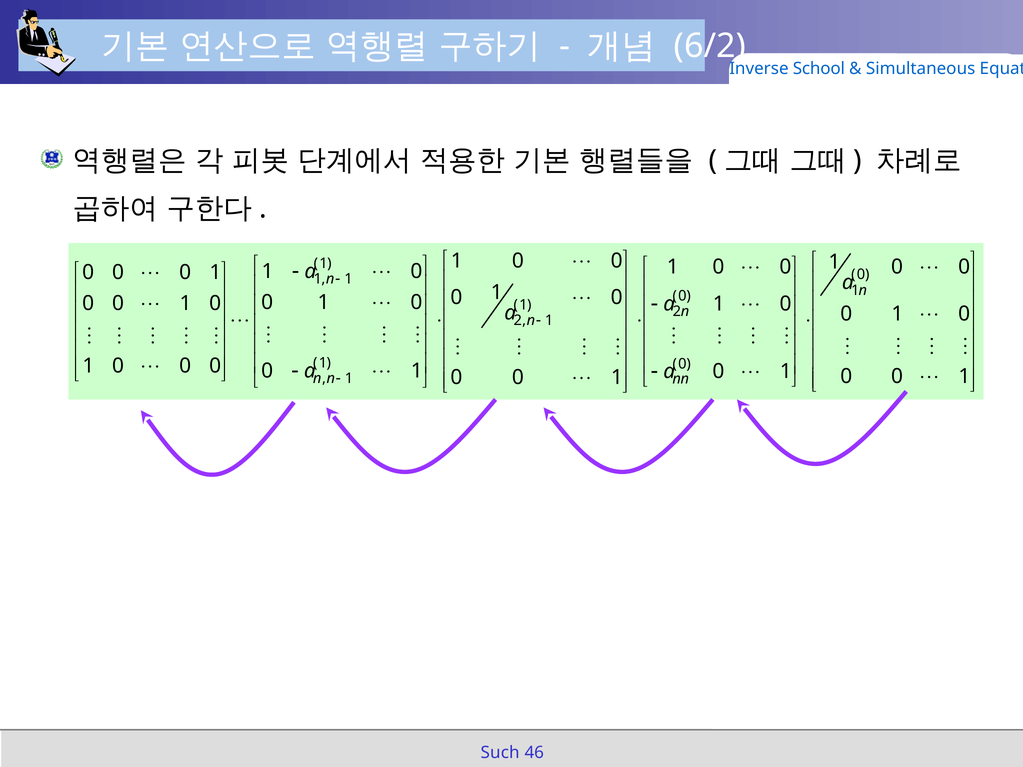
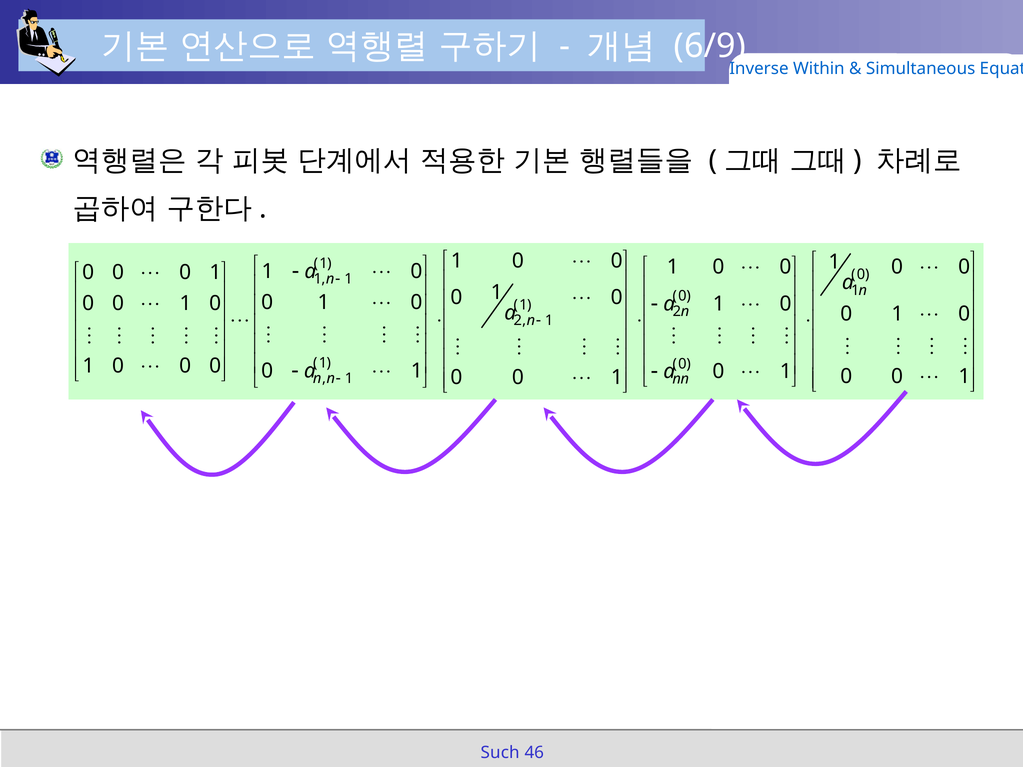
6/2: 6/2 -> 6/9
School: School -> Within
